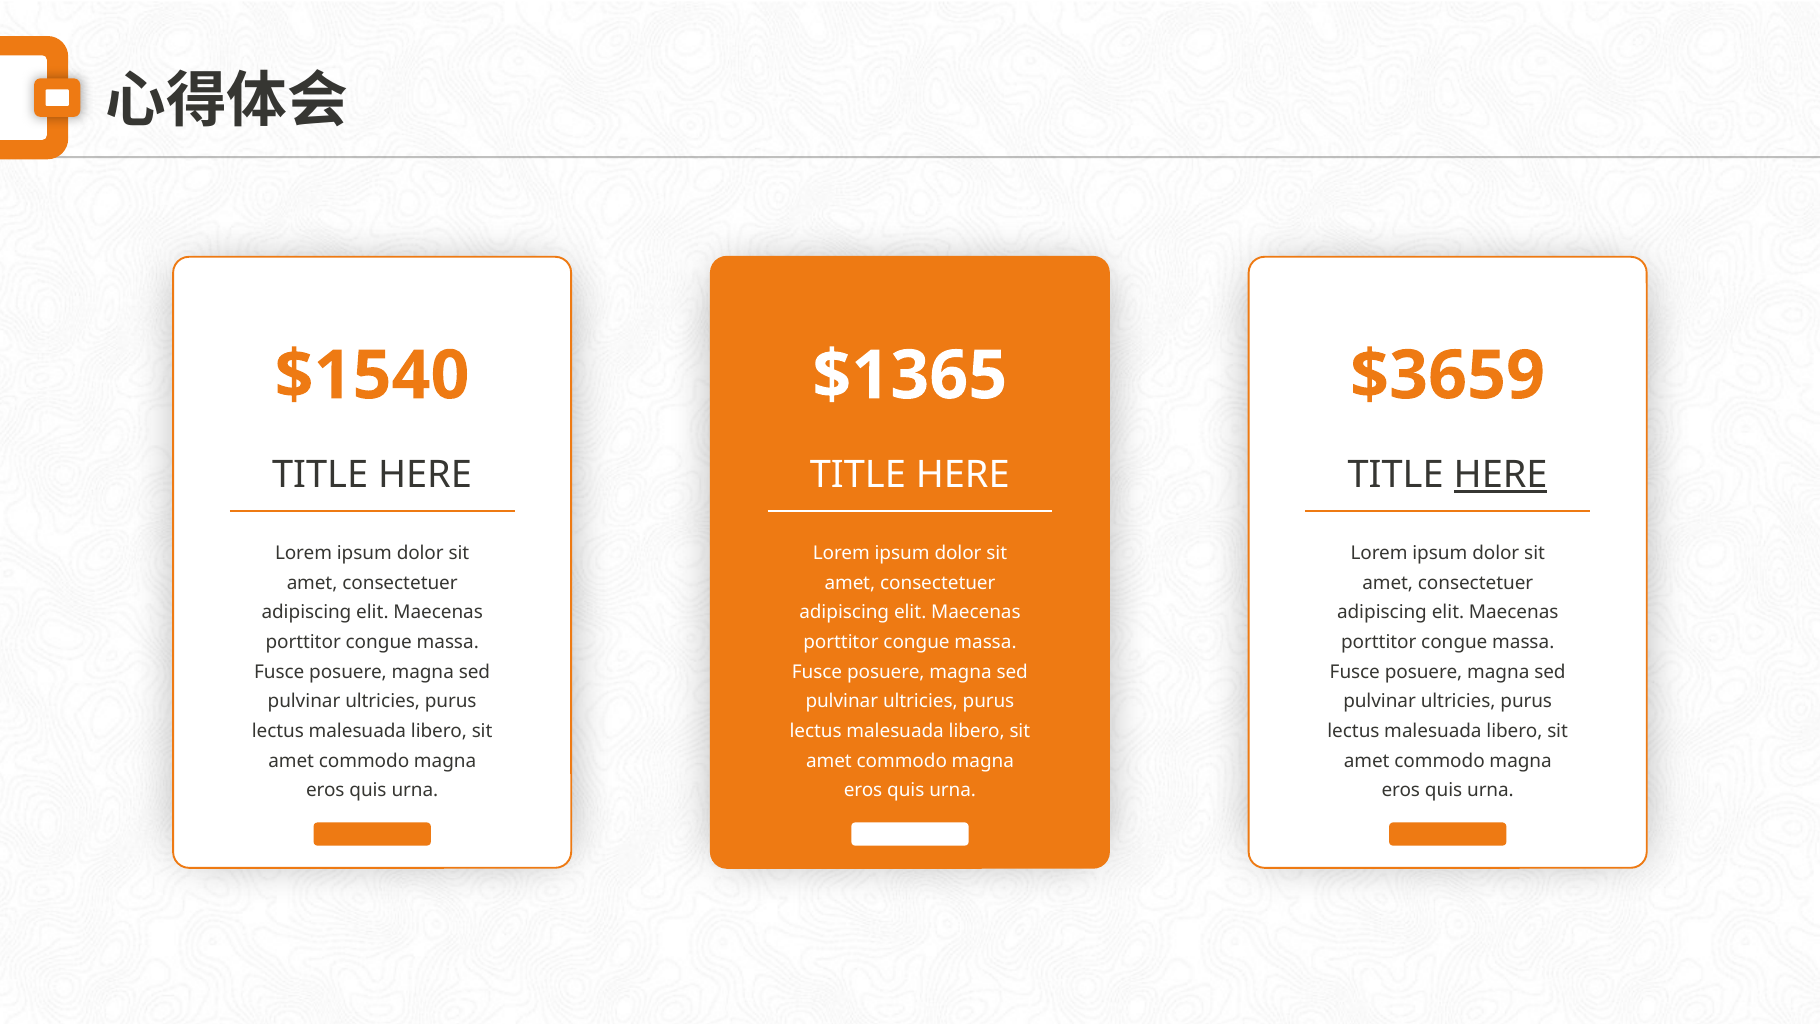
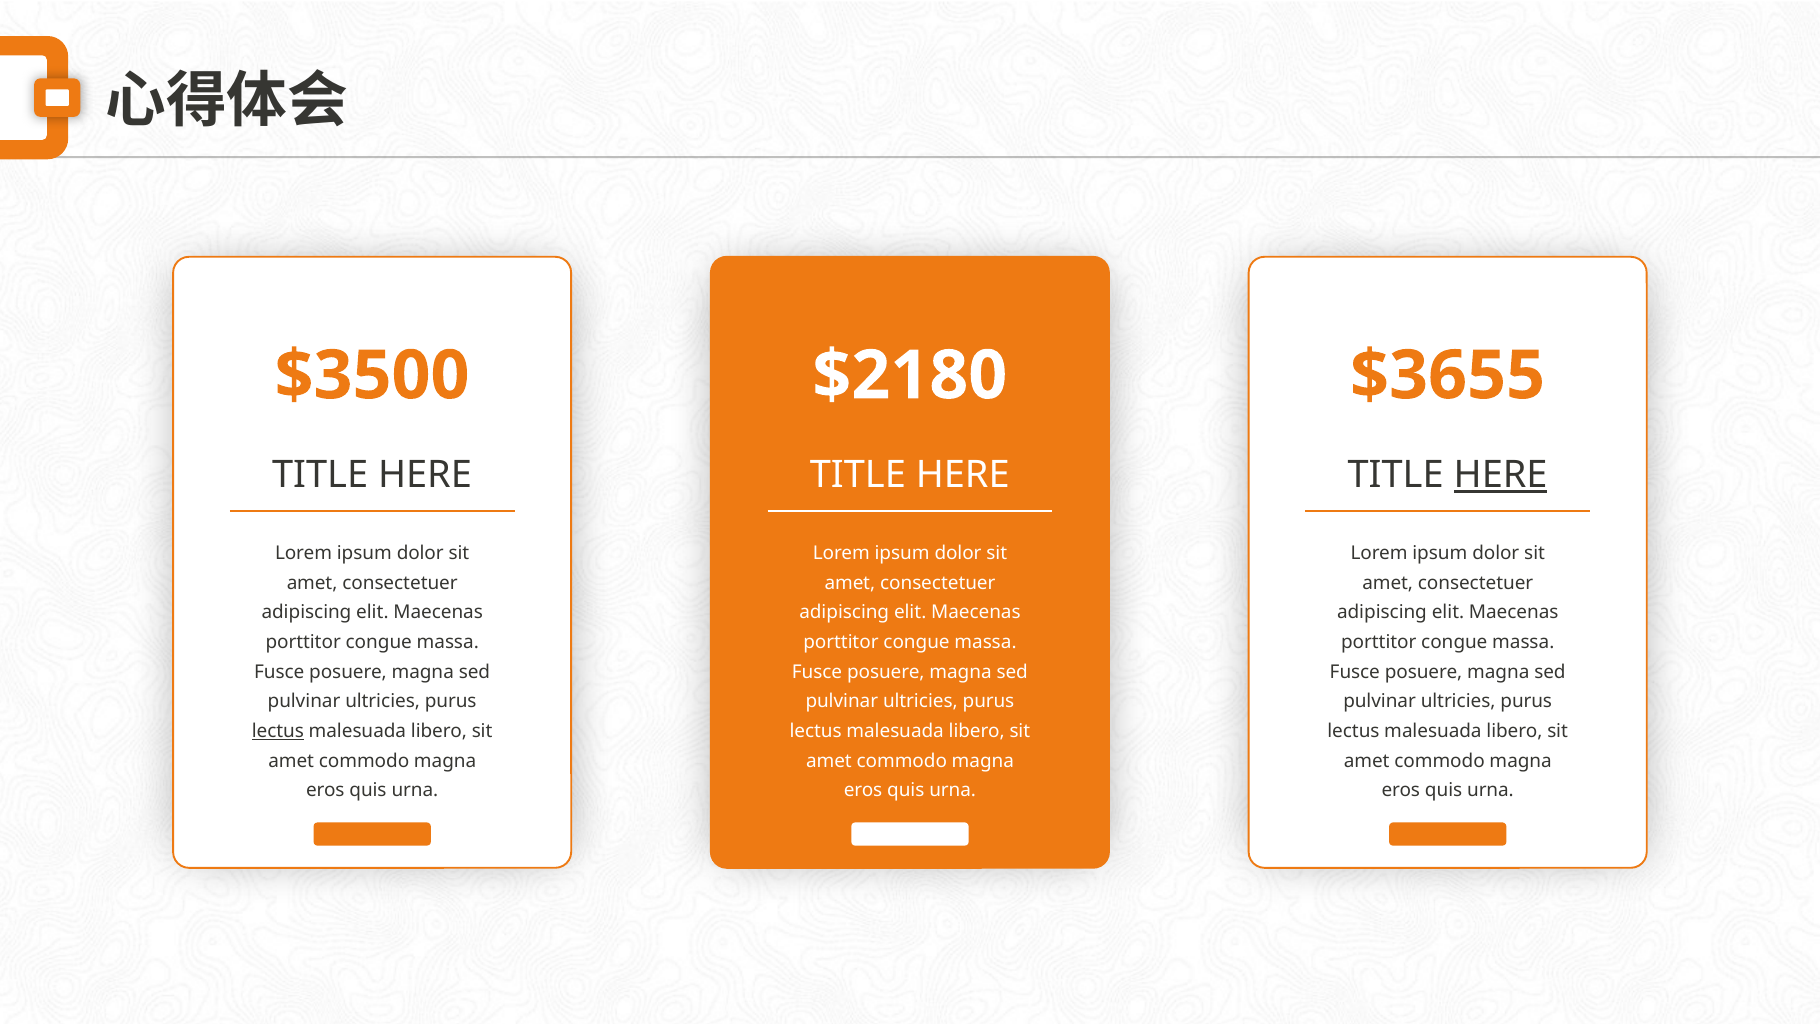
$1540: $1540 -> $3500
$1365: $1365 -> $2180
$3659: $3659 -> $3655
lectus at (278, 731) underline: none -> present
